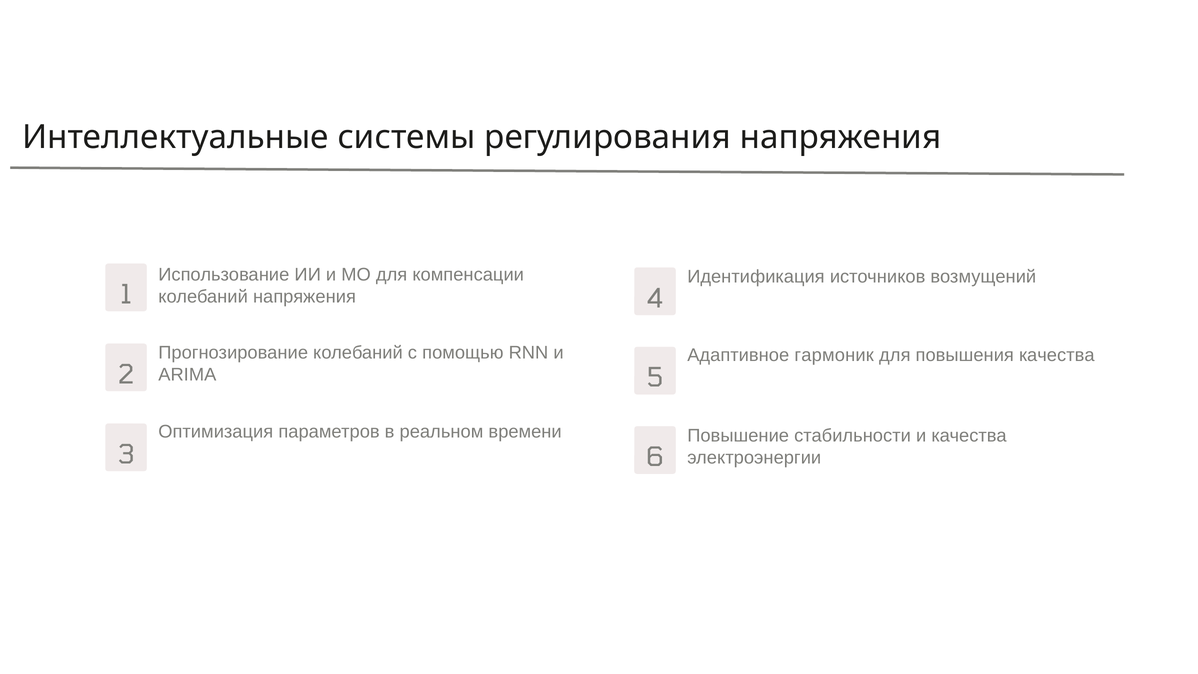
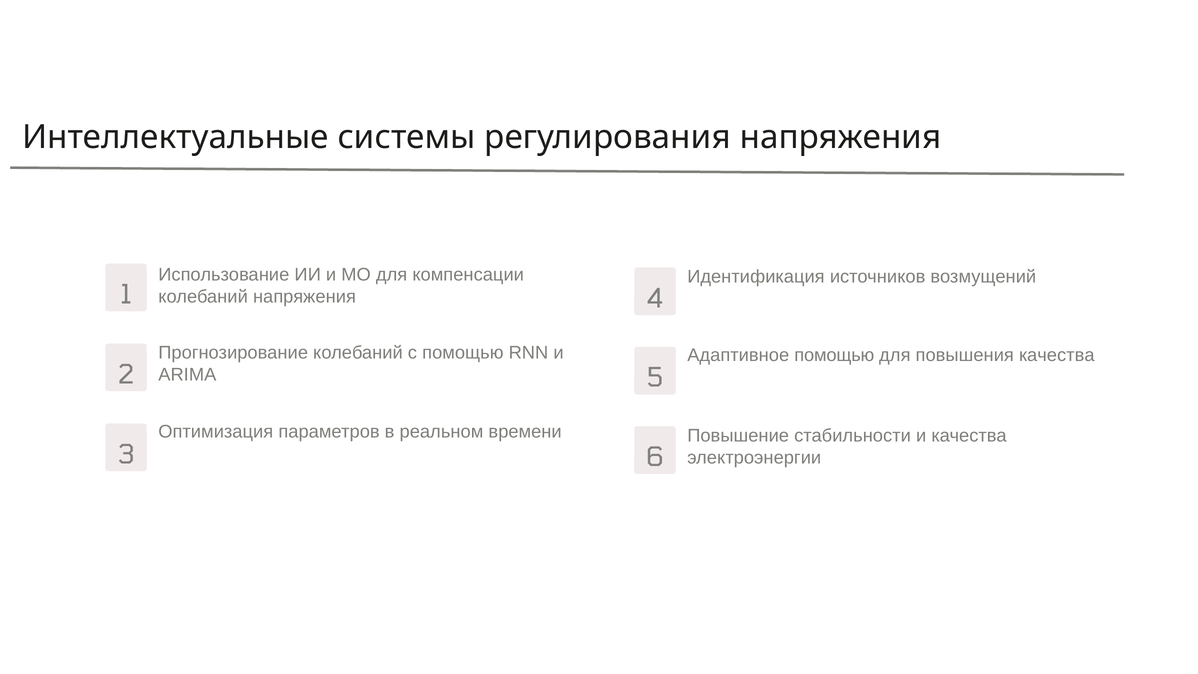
Адаптивное гармоник: гармоник -> помощью
